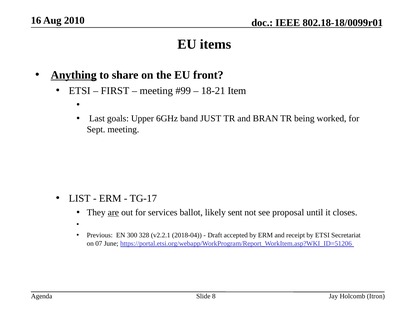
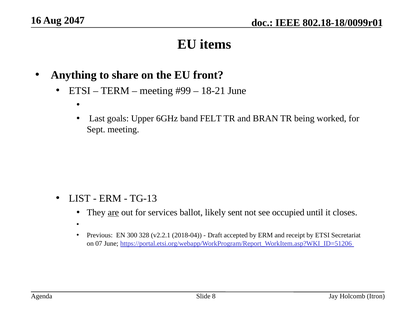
2010: 2010 -> 2047
Anything underline: present -> none
FIRST: FIRST -> TERM
18-21 Item: Item -> June
JUST: JUST -> FELT
TG-17: TG-17 -> TG-13
proposal: proposal -> occupied
